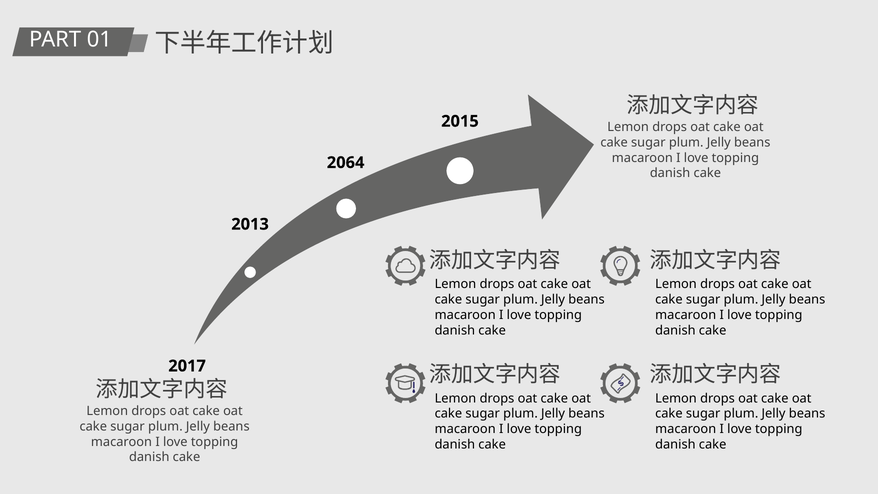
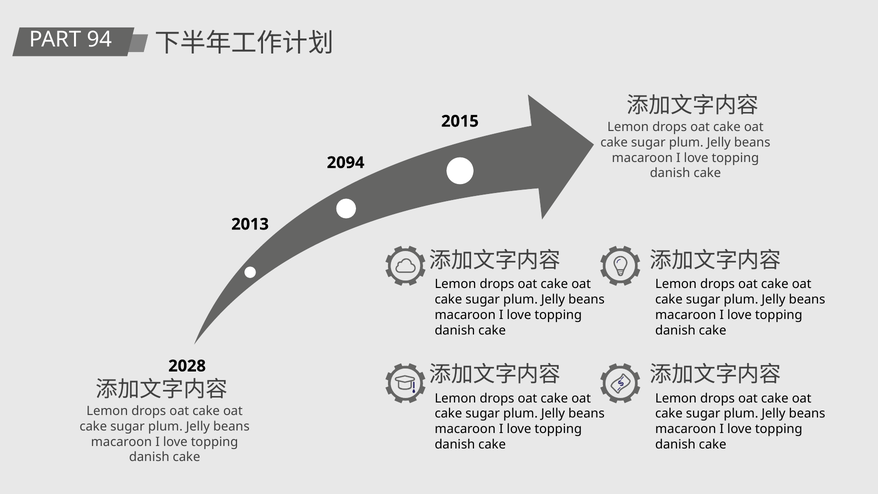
01: 01 -> 94
2064: 2064 -> 2094
2017: 2017 -> 2028
